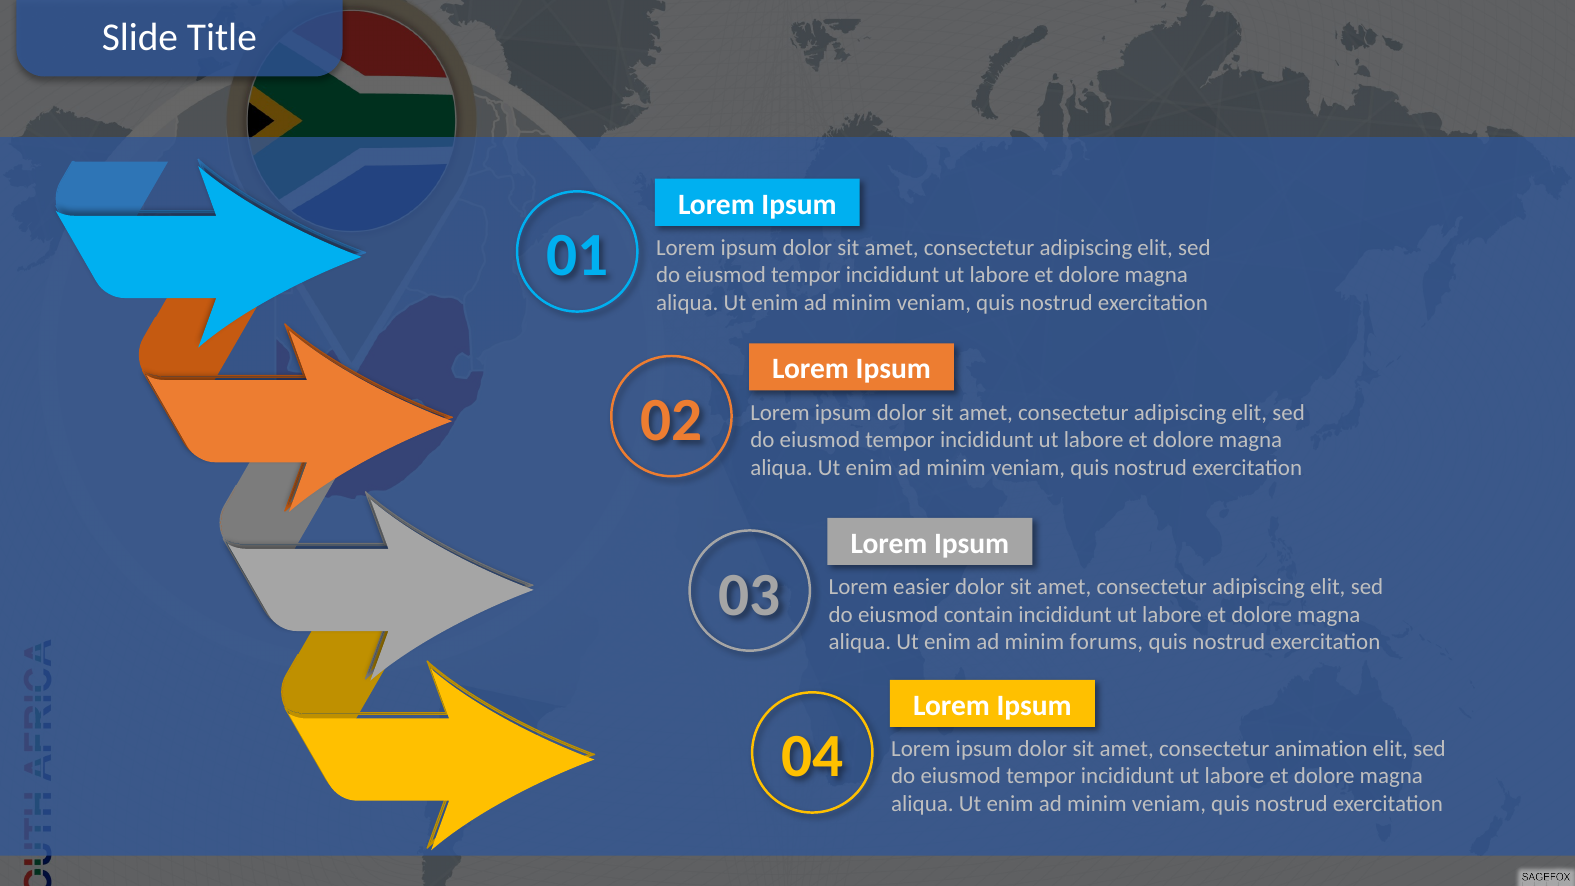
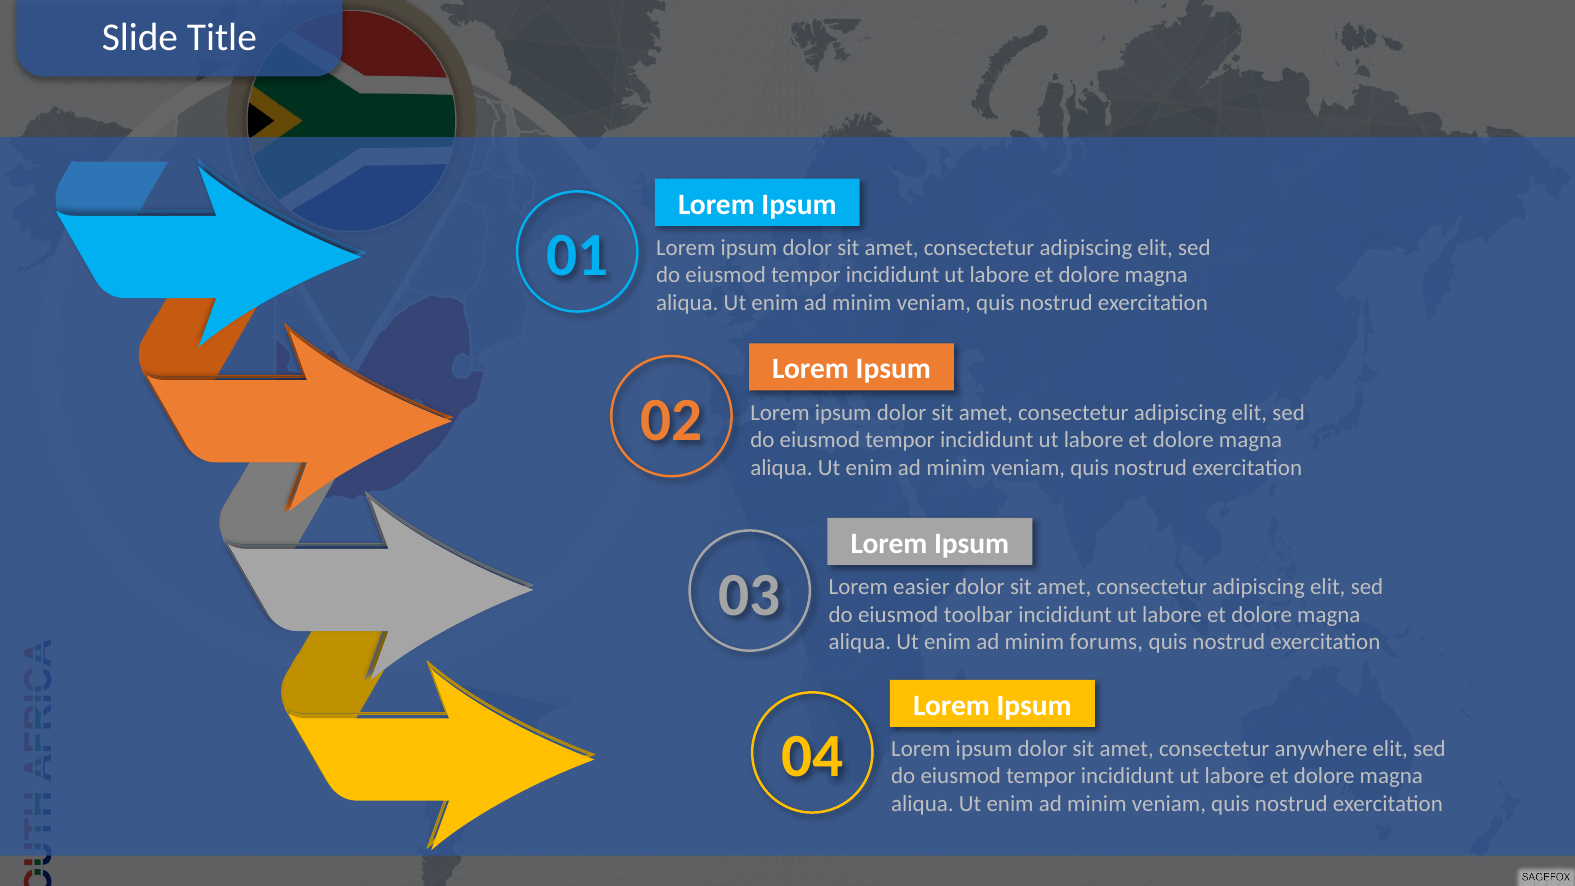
contain: contain -> toolbar
animation: animation -> anywhere
